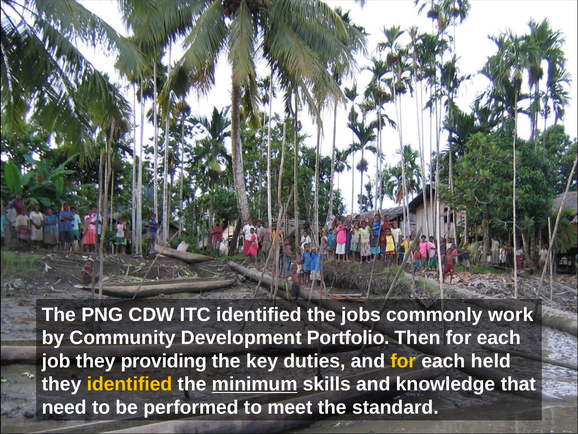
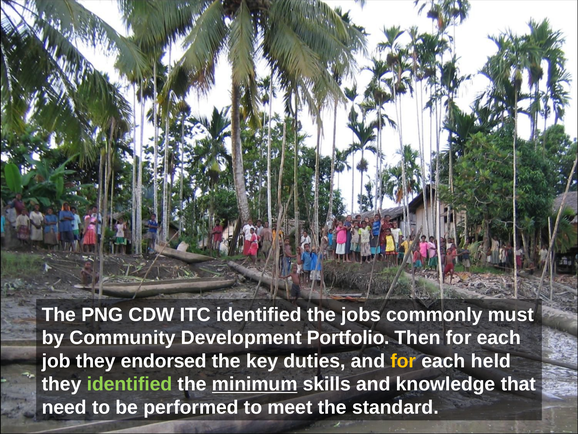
work: work -> must
providing: providing -> endorsed
identified at (130, 384) colour: yellow -> light green
